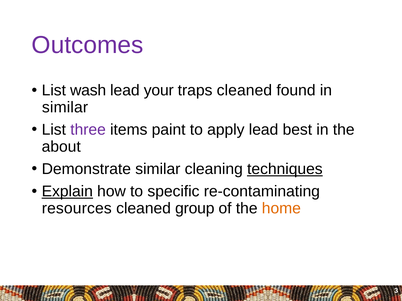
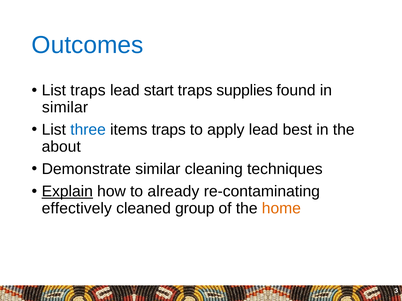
Outcomes colour: purple -> blue
List wash: wash -> traps
your: your -> start
traps cleaned: cleaned -> supplies
three colour: purple -> blue
items paint: paint -> traps
techniques underline: present -> none
specific: specific -> already
resources: resources -> effectively
